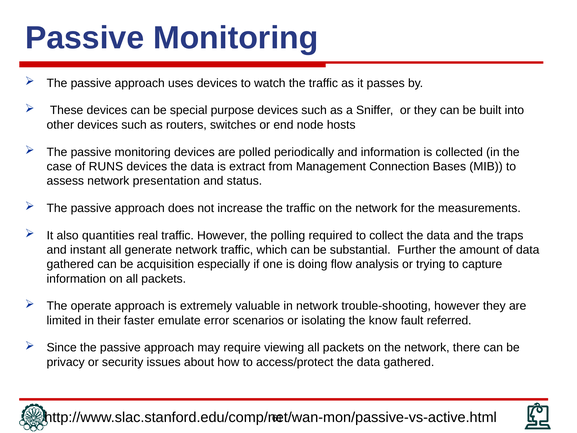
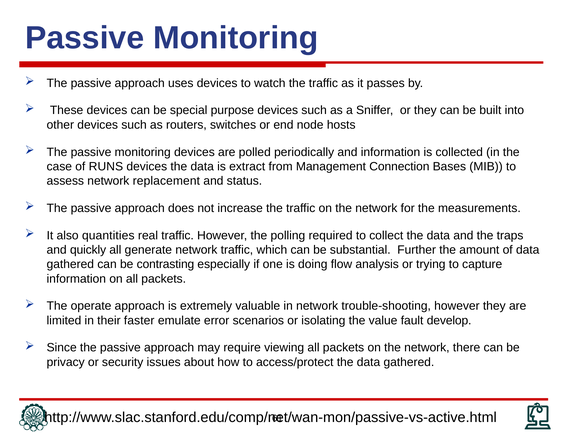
presentation: presentation -> replacement
instant: instant -> quickly
acquisition: acquisition -> contrasting
know: know -> value
referred: referred -> develop
